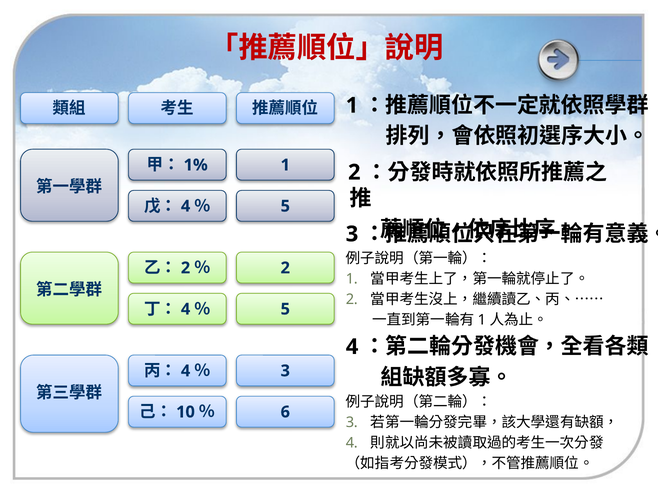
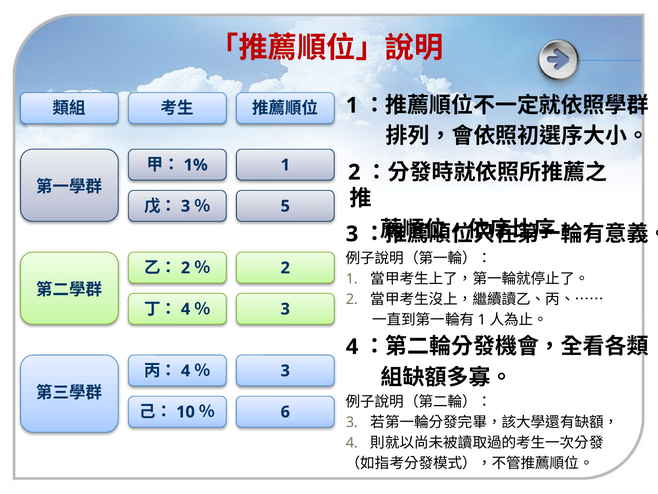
4 at (186, 206): 4 -> 3
5 at (285, 309): 5 -> 3
